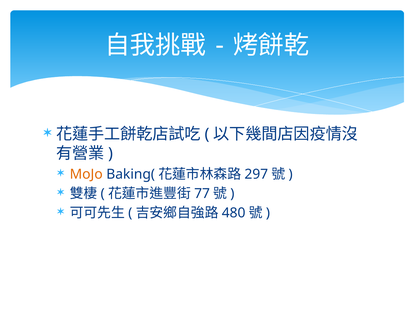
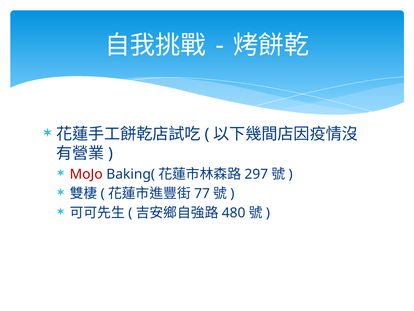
MoJo colour: orange -> red
